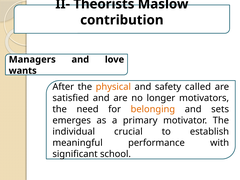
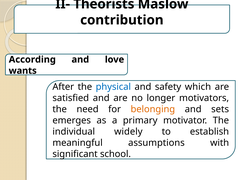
Managers: Managers -> According
physical colour: orange -> blue
called: called -> which
crucial: crucial -> widely
performance: performance -> assumptions
